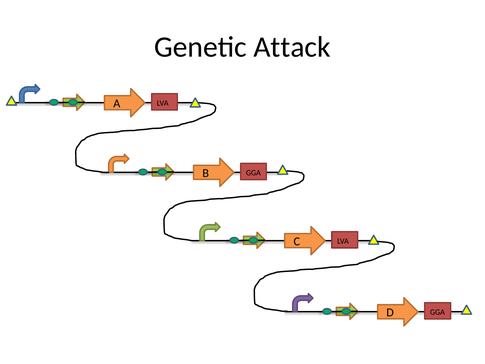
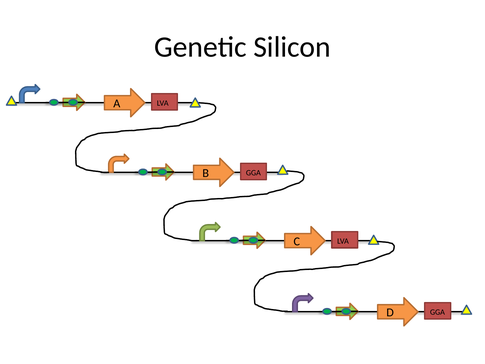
Attack: Attack -> Silicon
